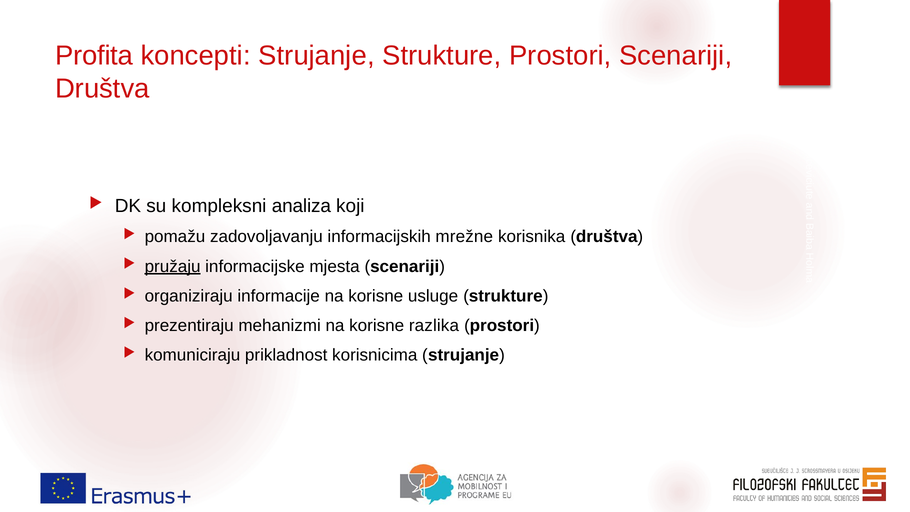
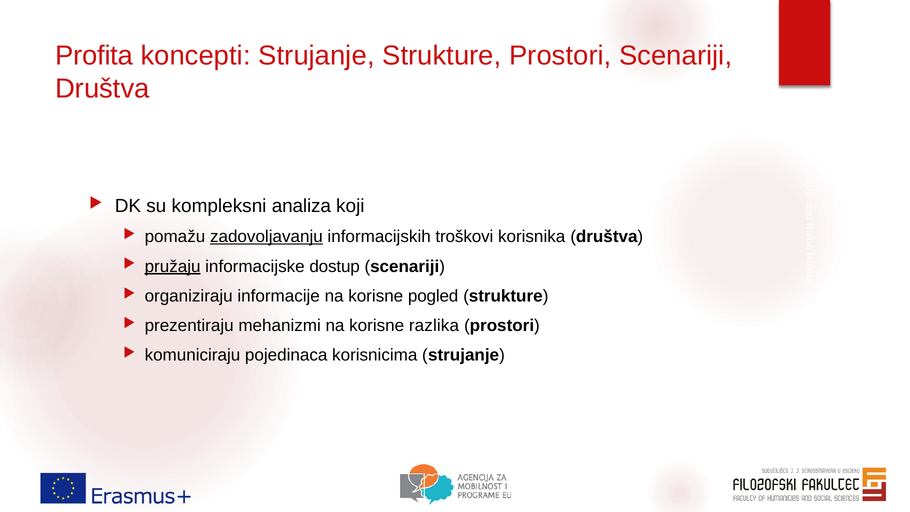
zadovoljavanju underline: none -> present
mrežne: mrežne -> troškovi
mjesta: mjesta -> dostup
usluge: usluge -> pogled
prikladnost: prikladnost -> pojedinaca
